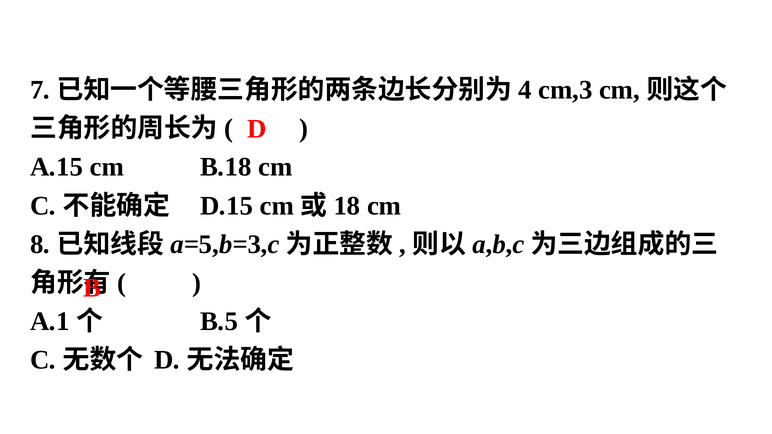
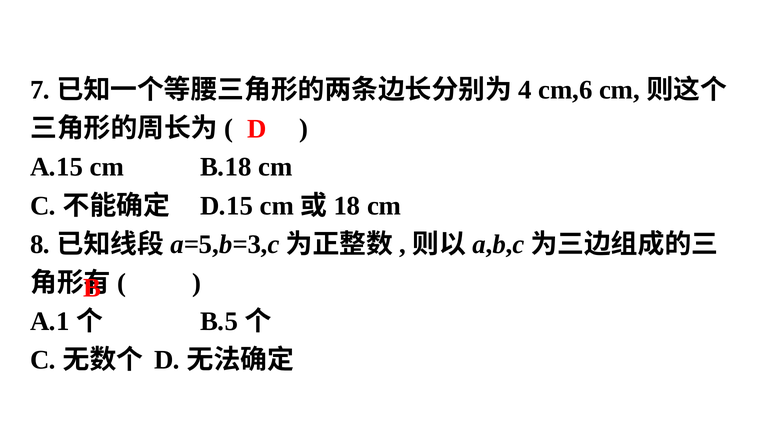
cm,3: cm,3 -> cm,6
